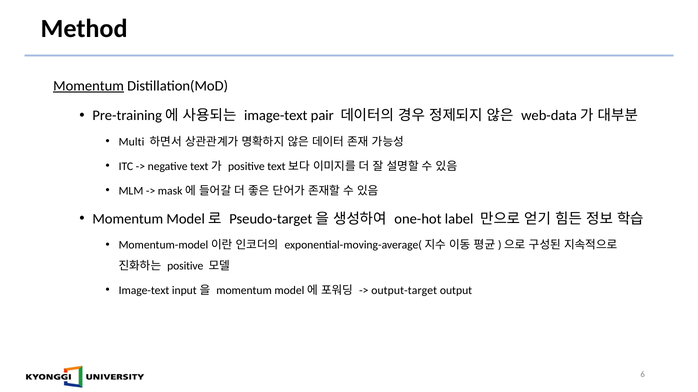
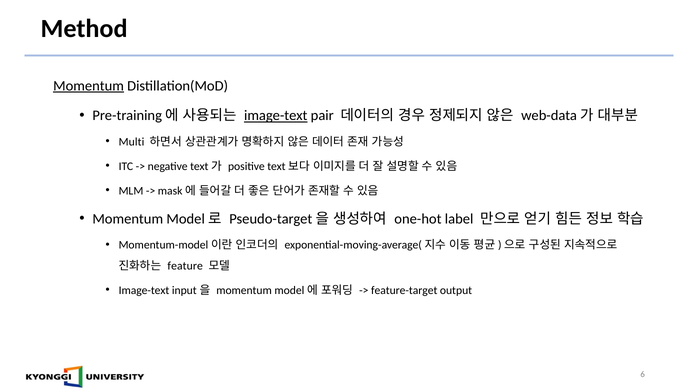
image-text at (276, 116) underline: none -> present
positive at (185, 266): positive -> feature
output-target: output-target -> feature-target
